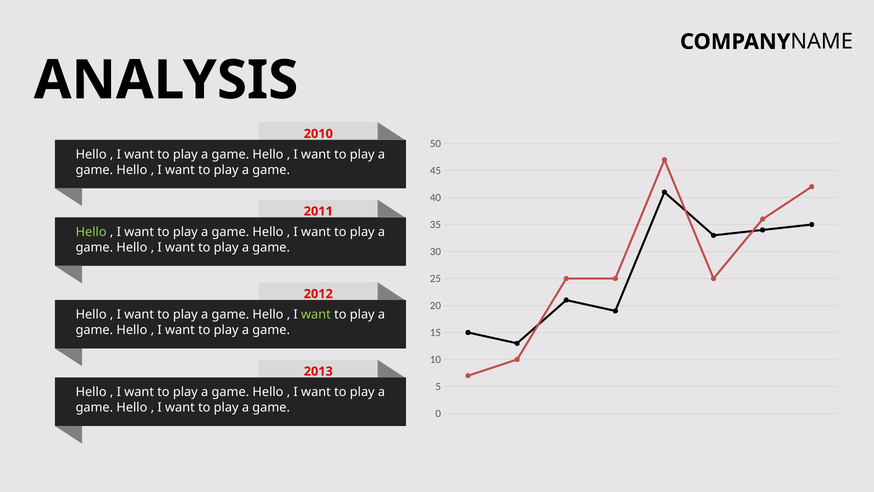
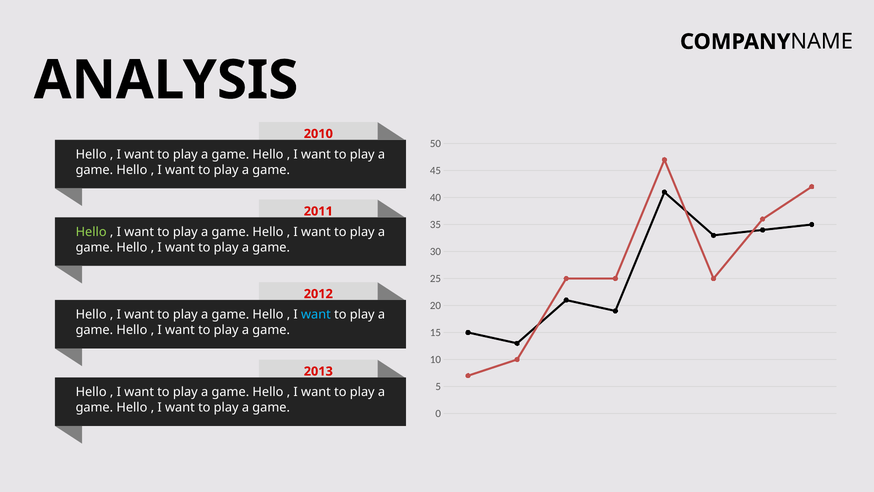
want at (316, 314) colour: light green -> light blue
